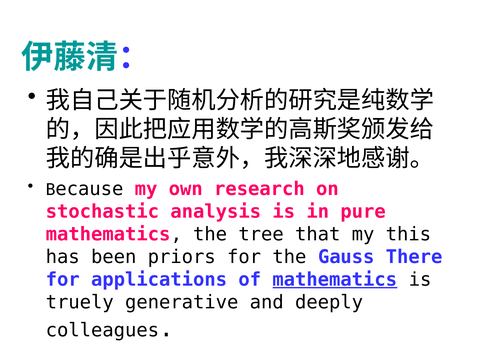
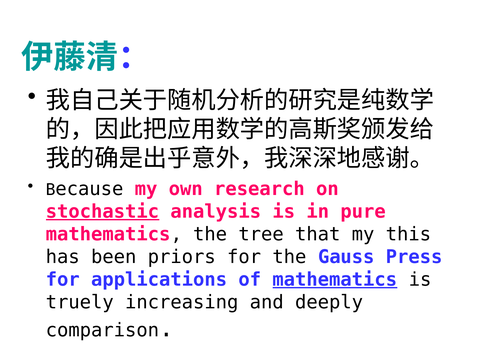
stochastic underline: none -> present
There: There -> Press
generative: generative -> increasing
colleagues: colleagues -> comparison
